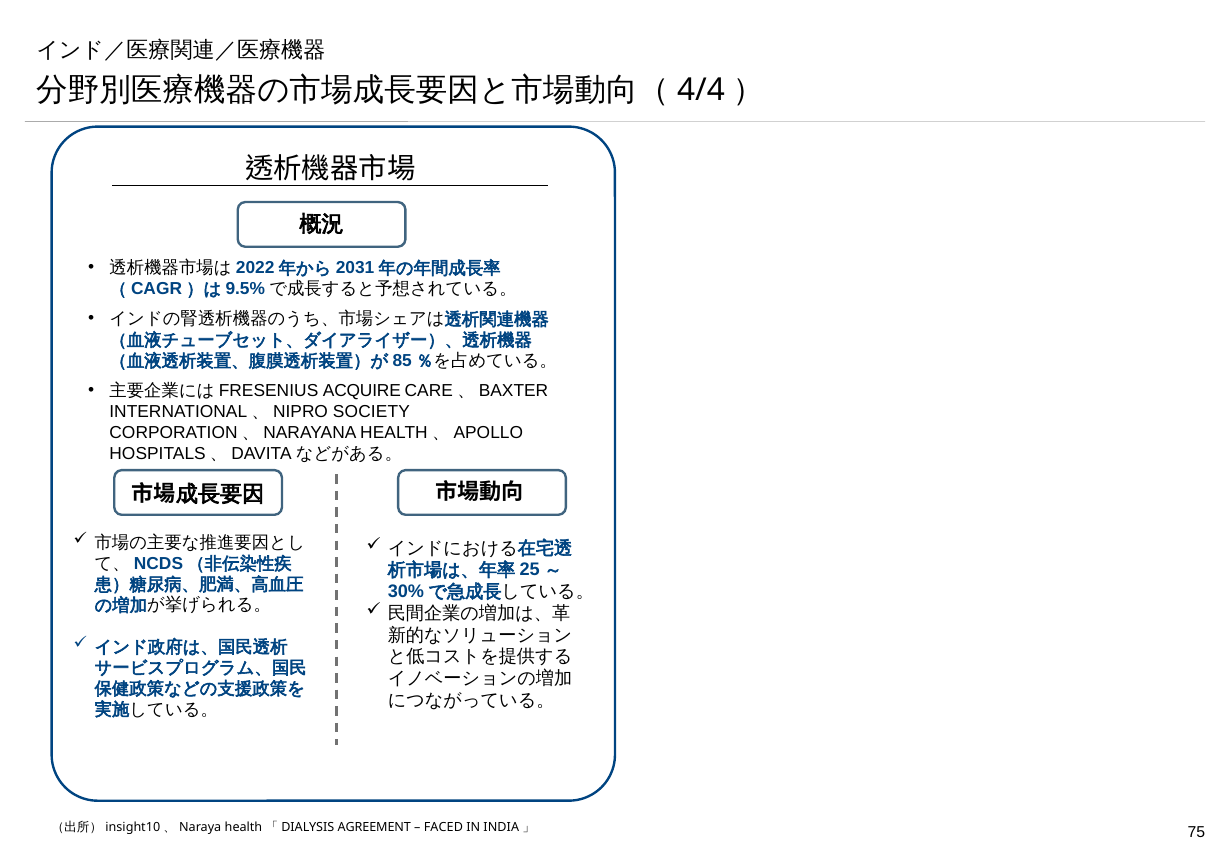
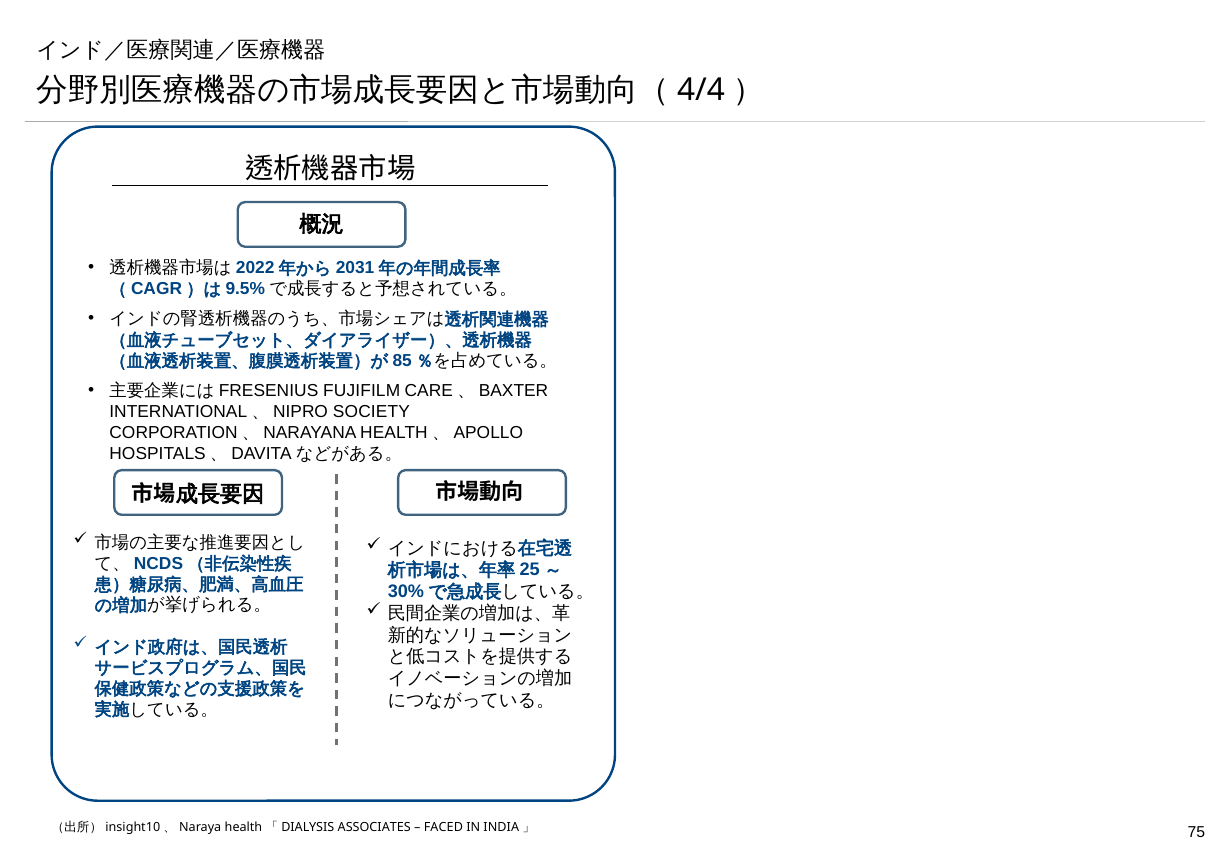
ACQUIRE: ACQUIRE -> FUJIFILM
AGREEMENT: AGREEMENT -> ASSOCIATES
